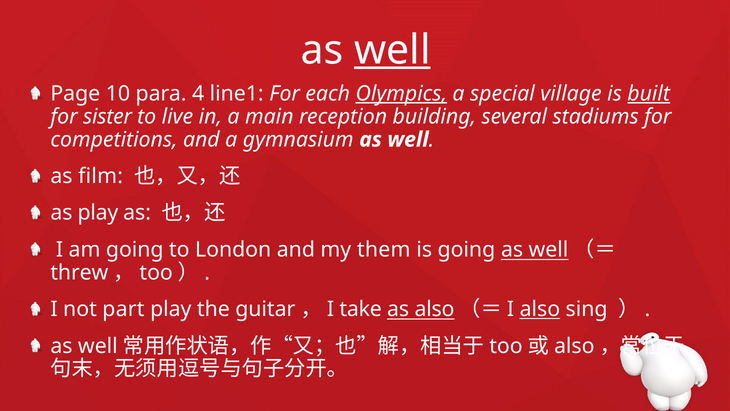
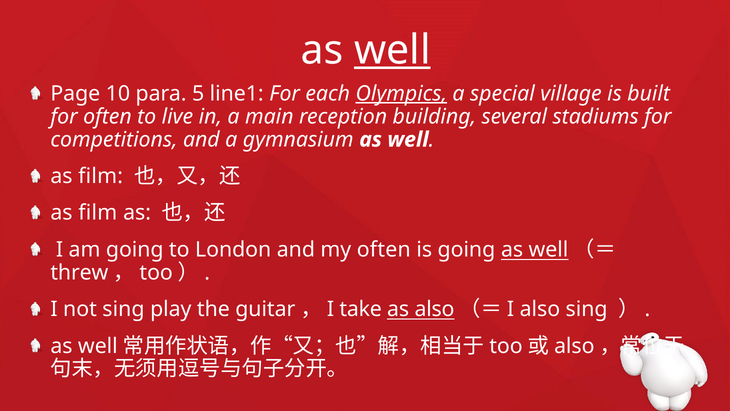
4: 4 -> 5
built underline: present -> none
for sister: sister -> often
play at (98, 213): play -> film
my them: them -> often
not part: part -> sing
also at (540, 309) underline: present -> none
